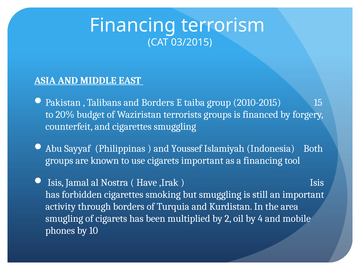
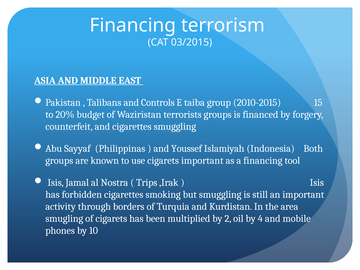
and Borders: Borders -> Controls
Have: Have -> Trips
